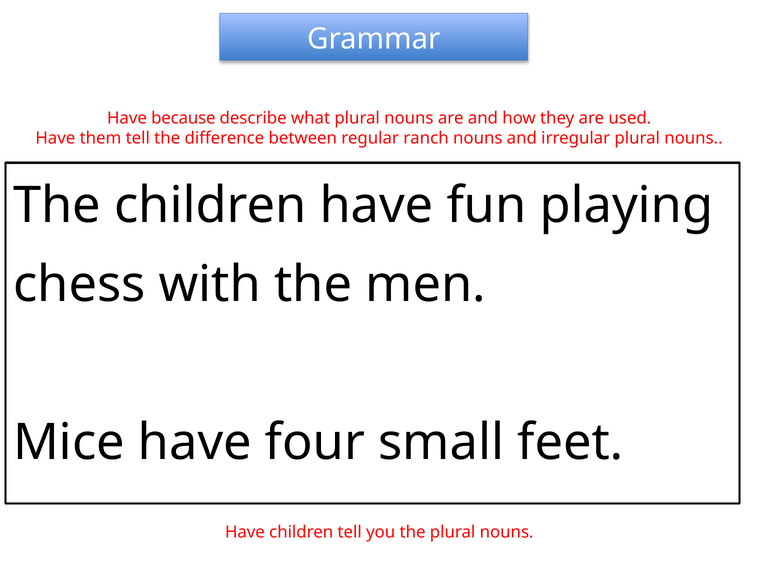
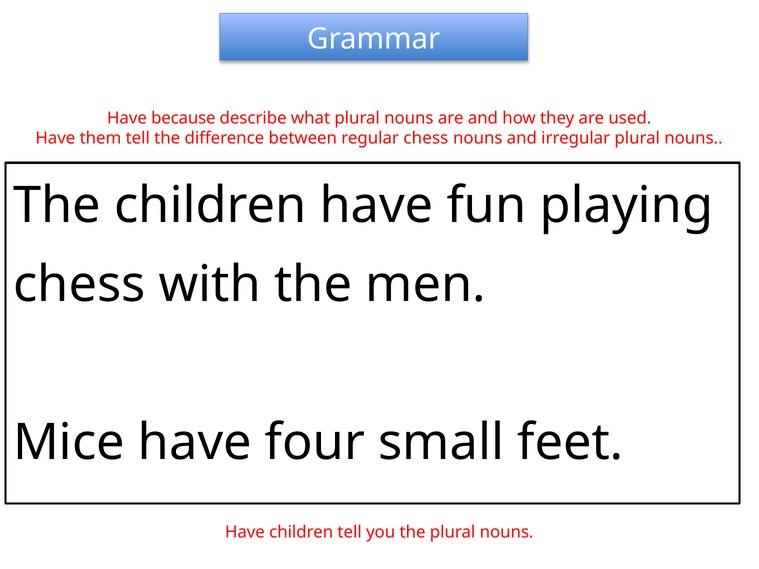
regular ranch: ranch -> chess
